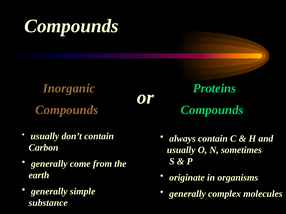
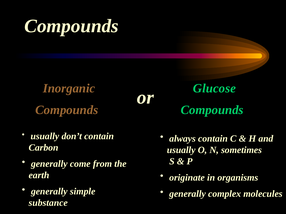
Proteins: Proteins -> Glucose
